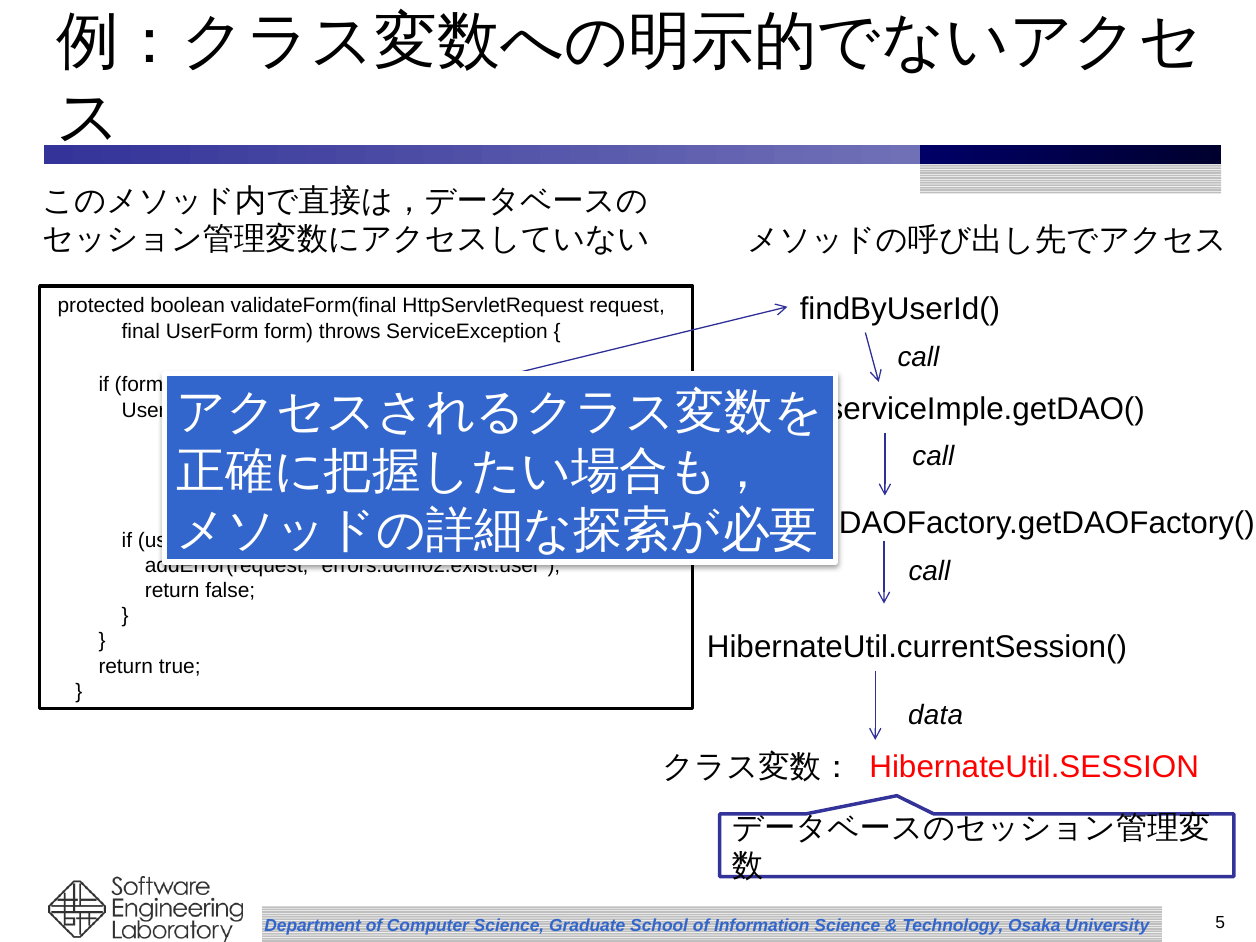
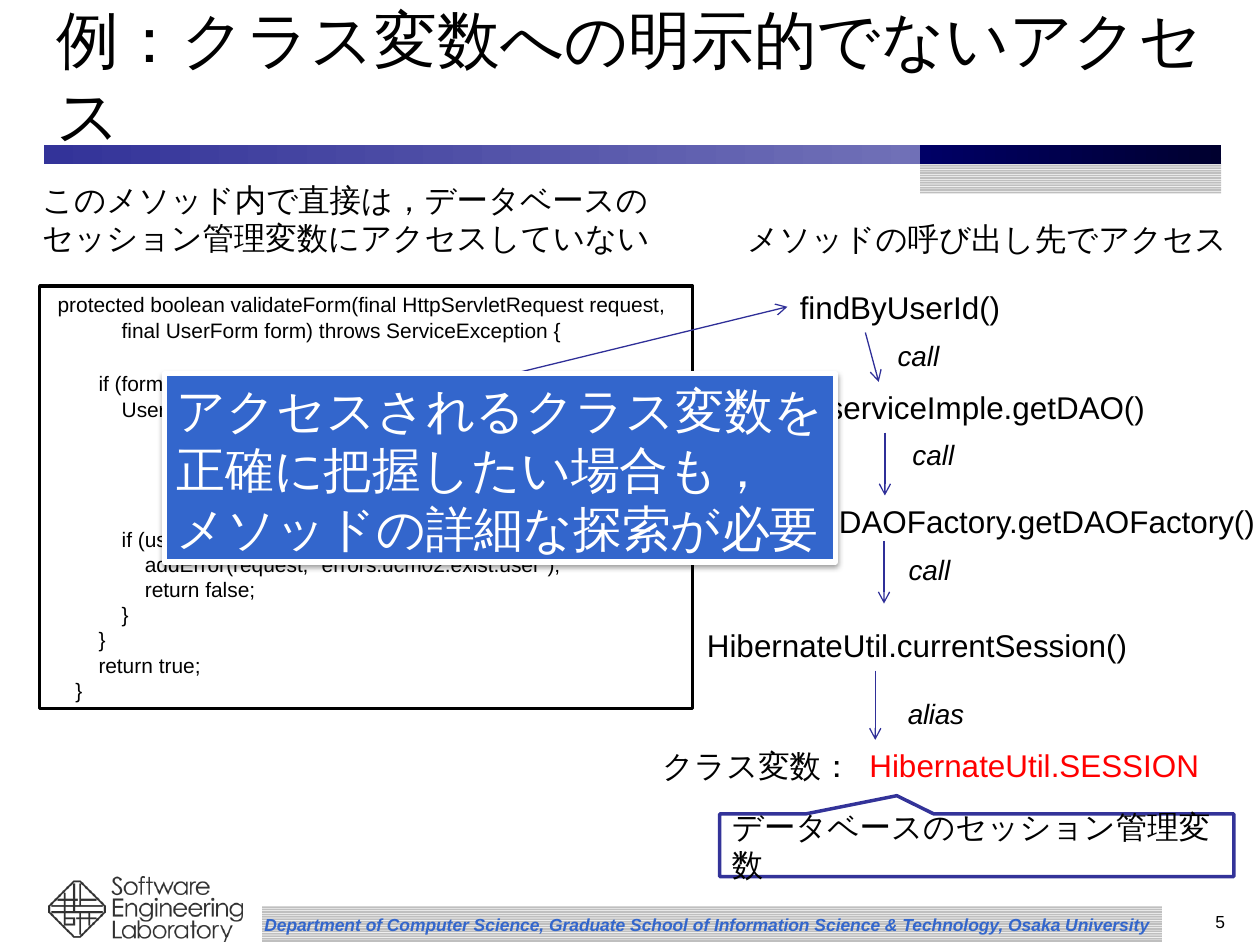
data: data -> alias
